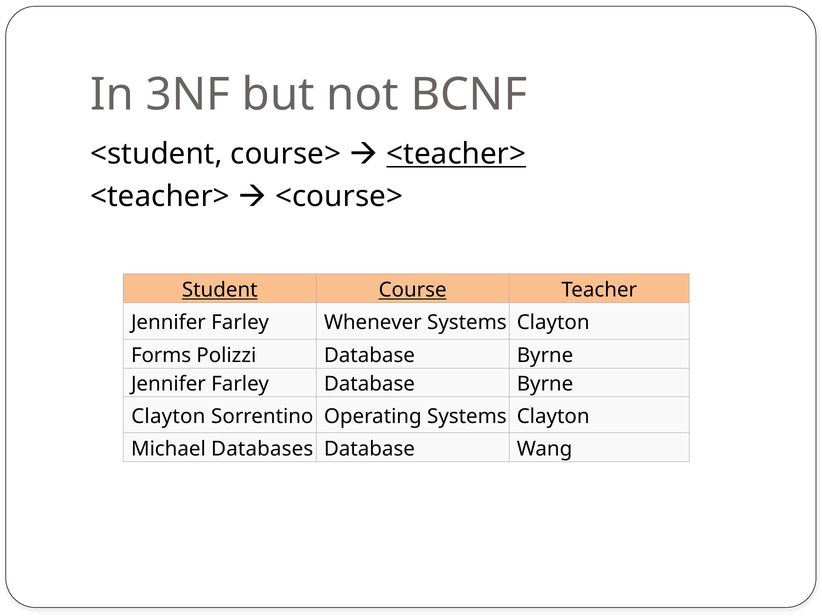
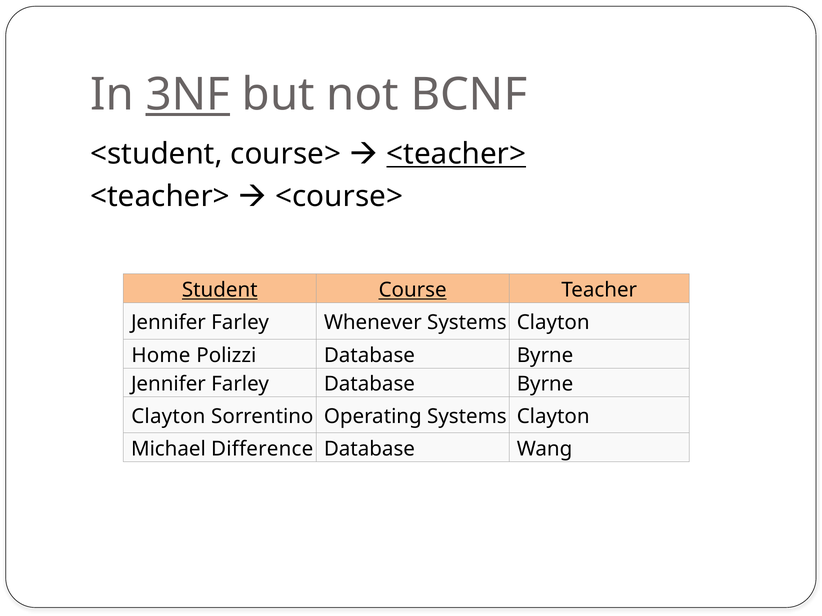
3NF underline: none -> present
Forms: Forms -> Home
Databases: Databases -> Difference
